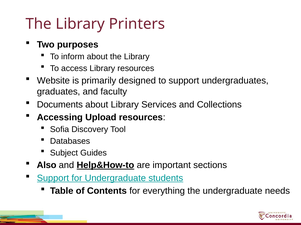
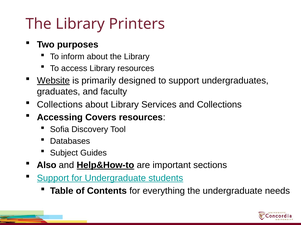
Website underline: none -> present
Documents at (60, 105): Documents -> Collections
Upload: Upload -> Covers
